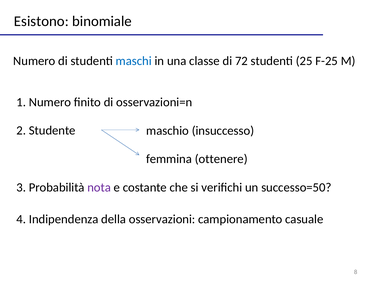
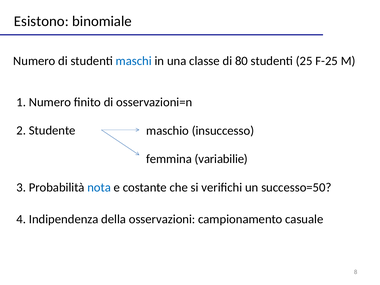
72: 72 -> 80
ottenere: ottenere -> variabilie
nota colour: purple -> blue
